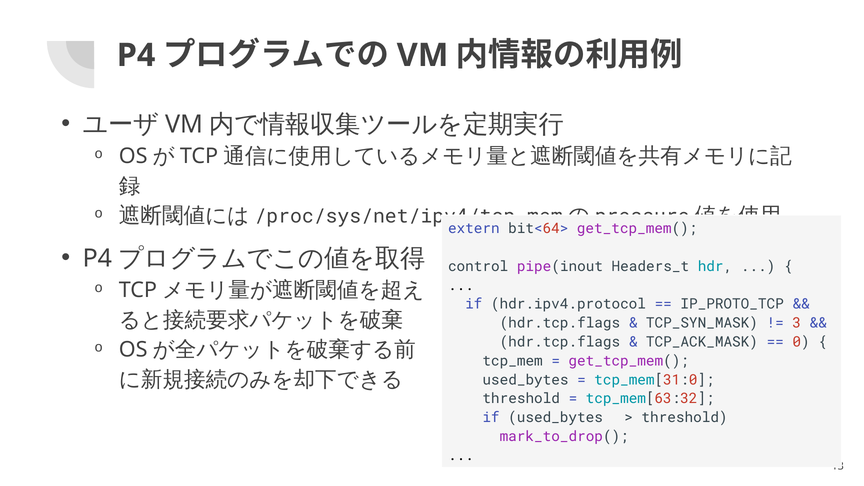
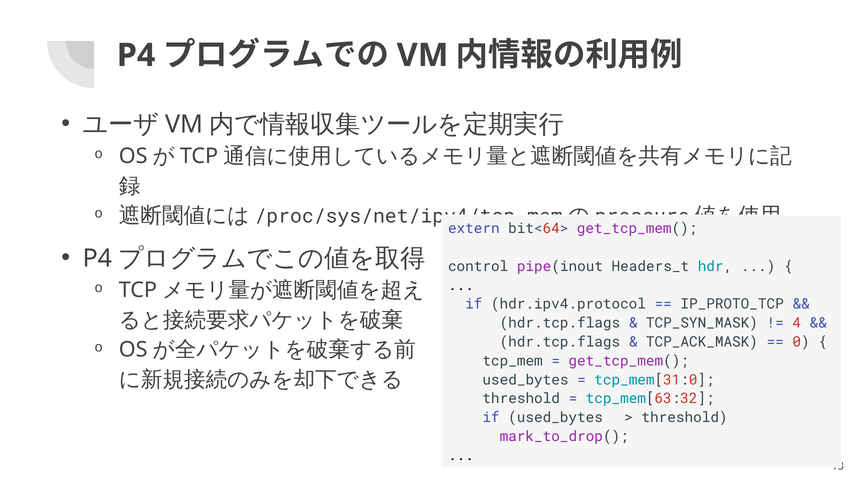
3: 3 -> 4
